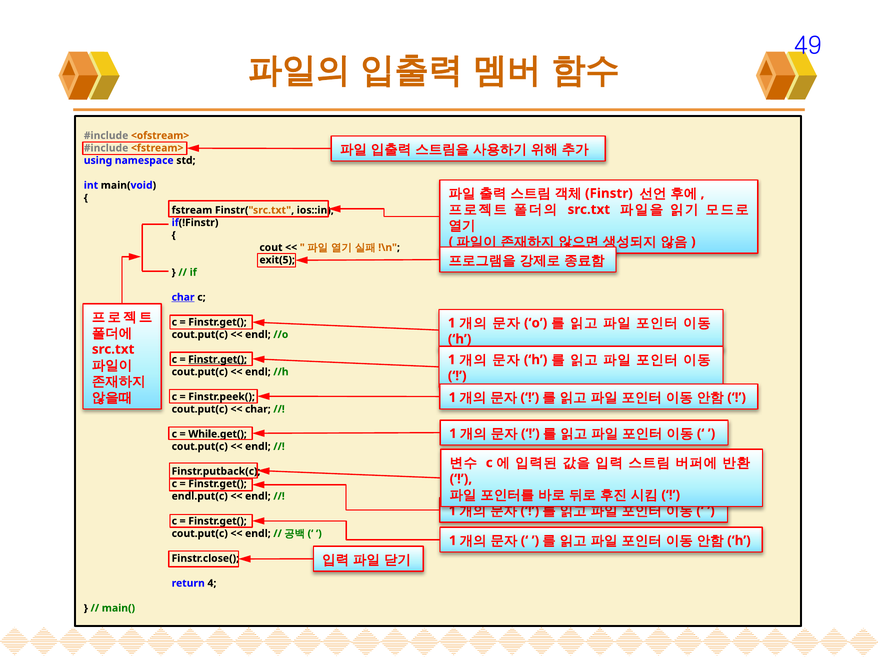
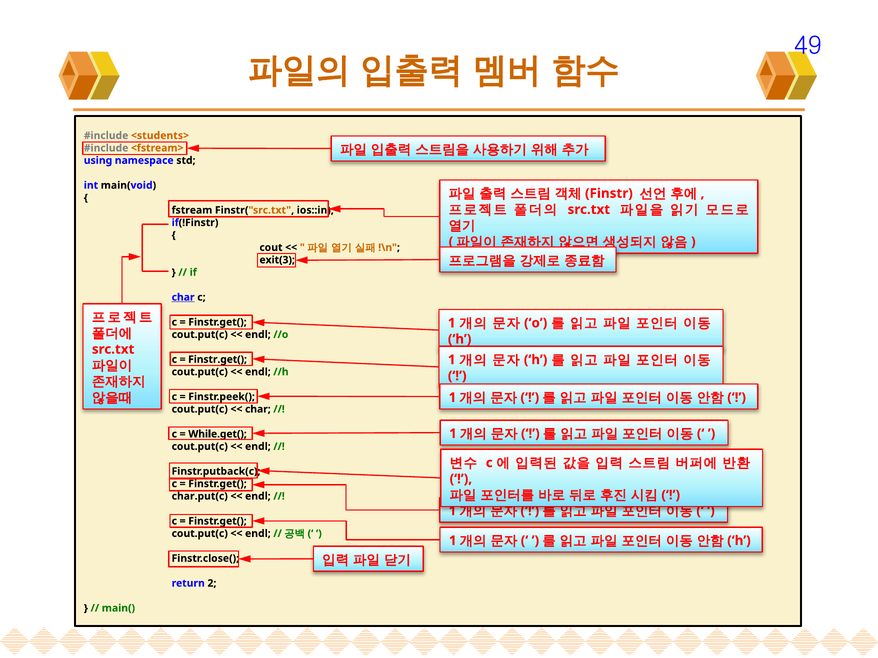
<ofstream>: <ofstream> -> <students>
exit(5: exit(5 -> exit(3
Finstr.get( at (218, 360) underline: present -> none
endl.put(c: endl.put(c -> char.put(c
4: 4 -> 2
